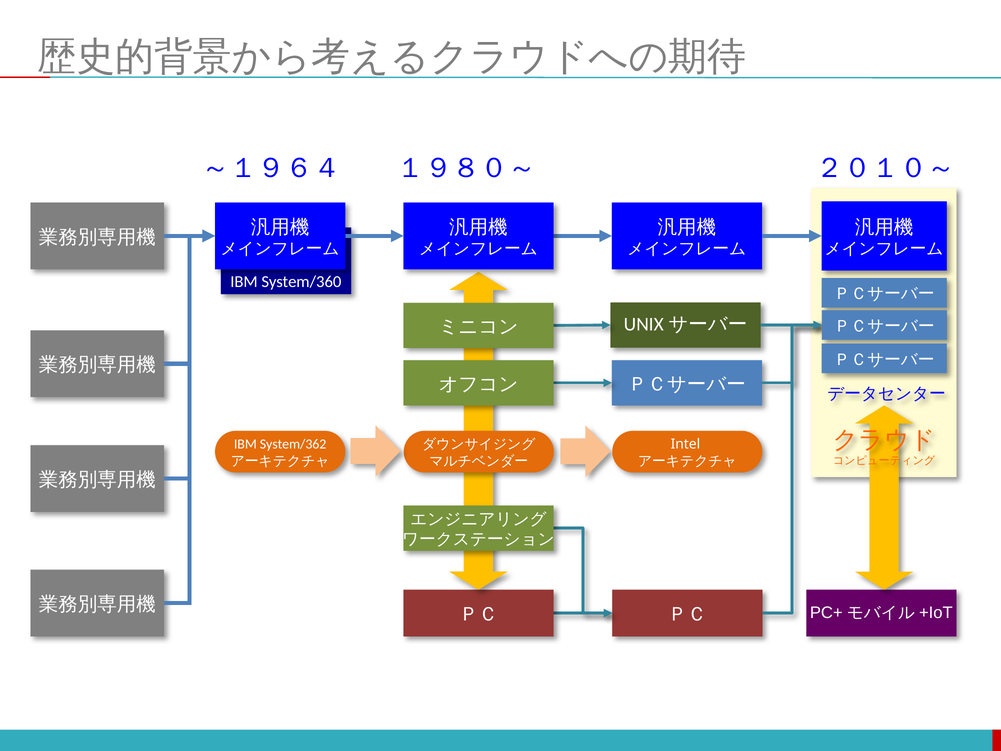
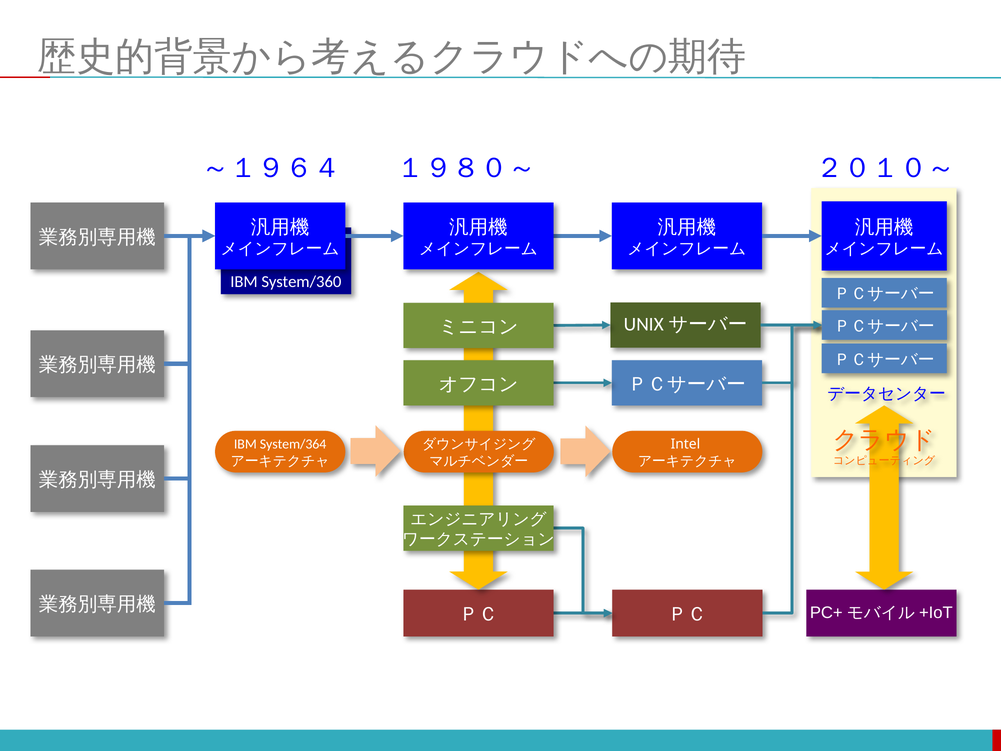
System/362: System/362 -> System/364
